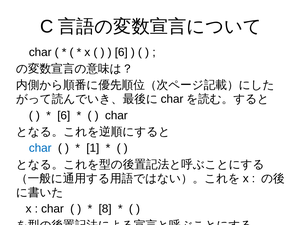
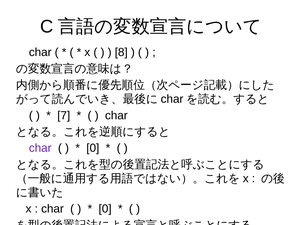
6 at (121, 52): 6 -> 8
6 at (64, 115): 6 -> 7
char at (40, 148) colour: blue -> purple
1 at (93, 148): 1 -> 0
8 at (105, 209): 8 -> 0
